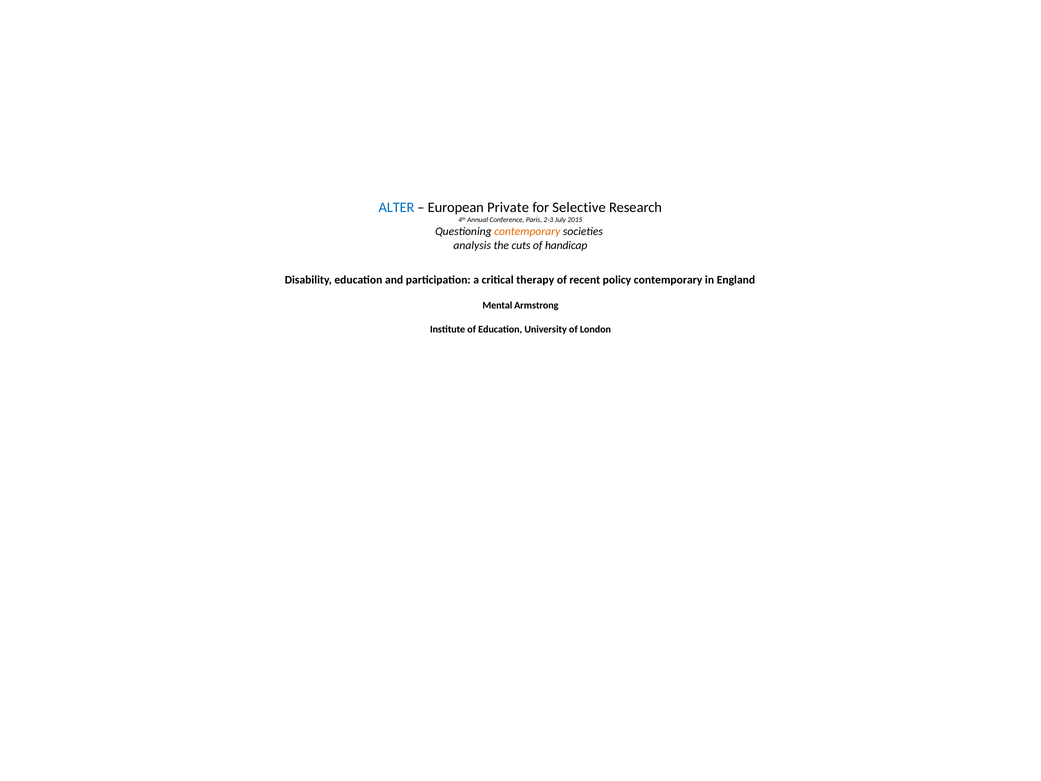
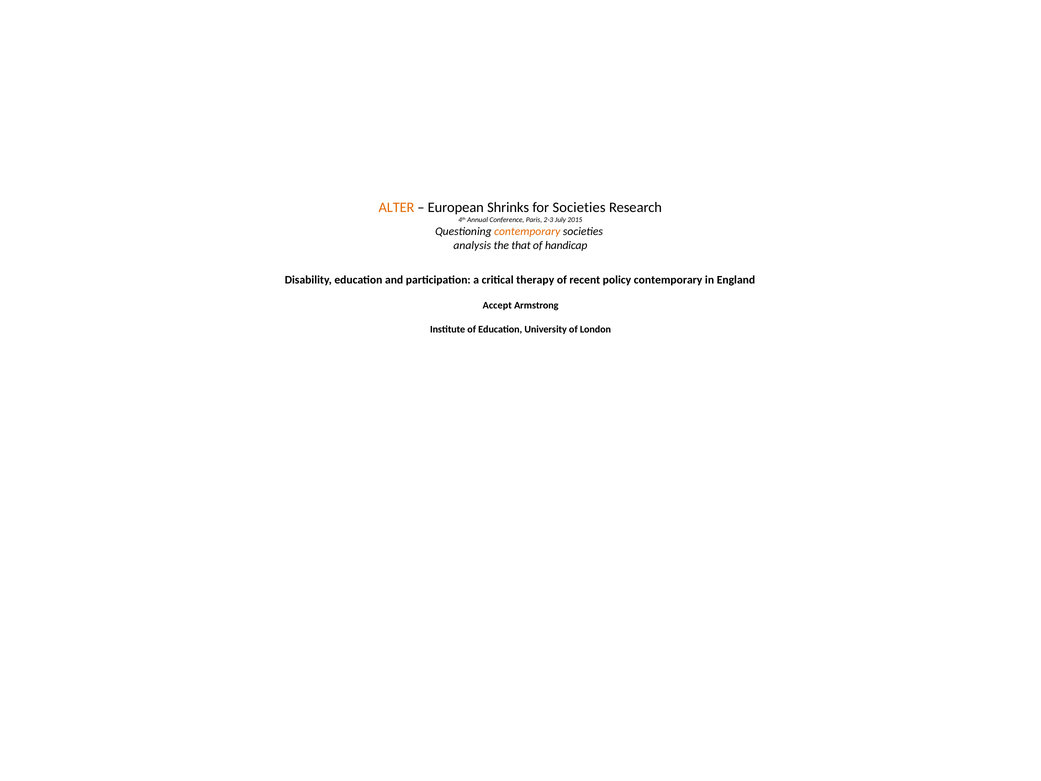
ALTER colour: blue -> orange
Private: Private -> Shrinks
for Selective: Selective -> Societies
cuts: cuts -> that
Mental: Mental -> Accept
